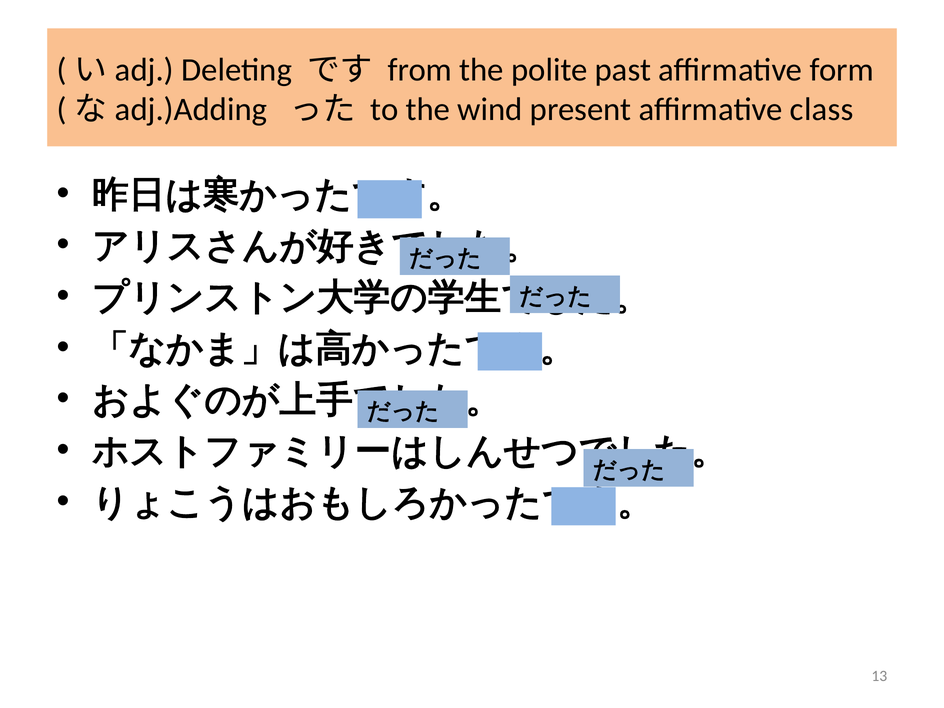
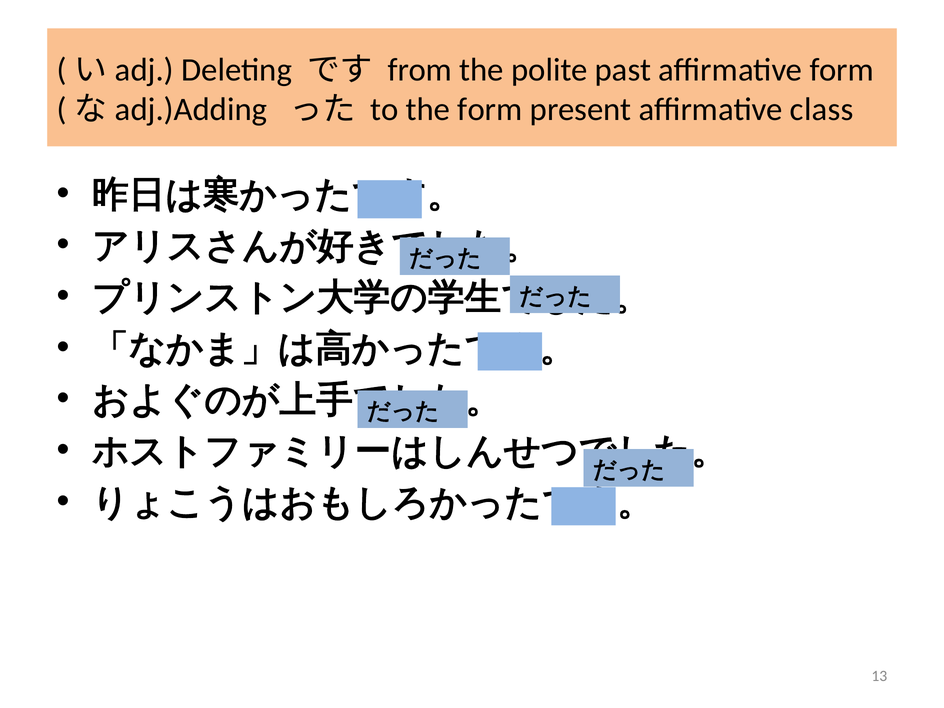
the wind: wind -> form
